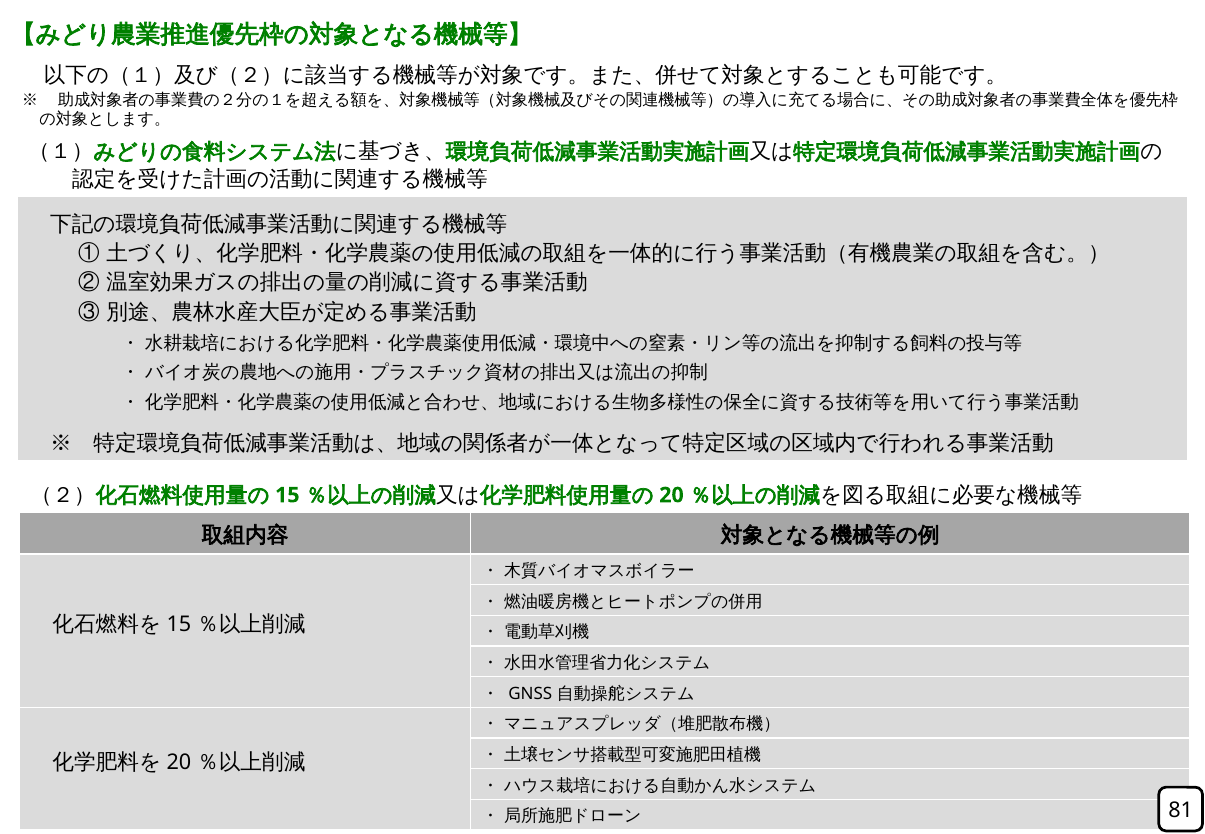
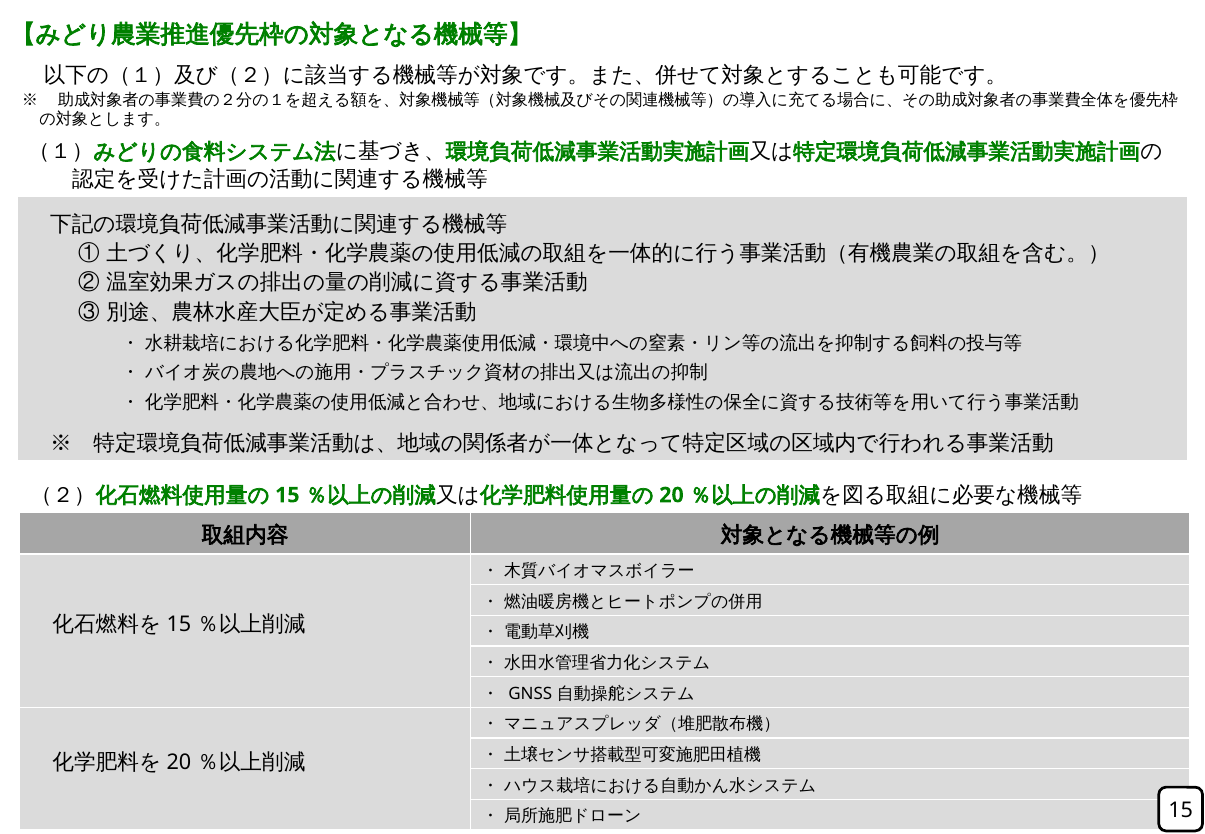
81 at (1181, 811): 81 -> 15
